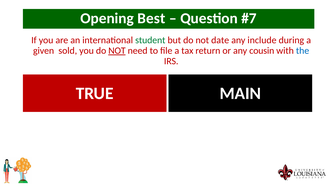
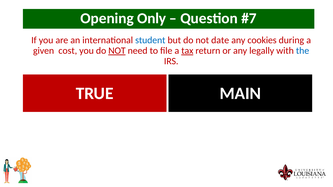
Best: Best -> Only
student colour: green -> blue
include: include -> cookies
sold: sold -> cost
tax underline: none -> present
cousin: cousin -> legally
